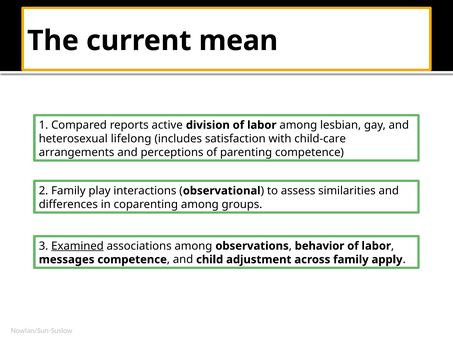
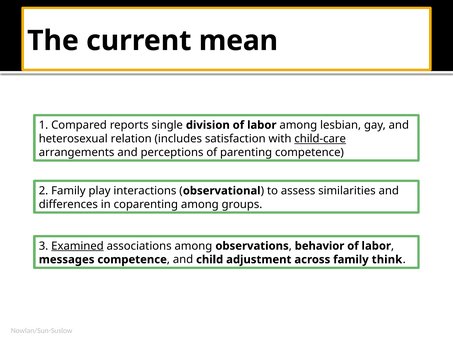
active: active -> single
lifelong: lifelong -> relation
child-care underline: none -> present
apply: apply -> think
